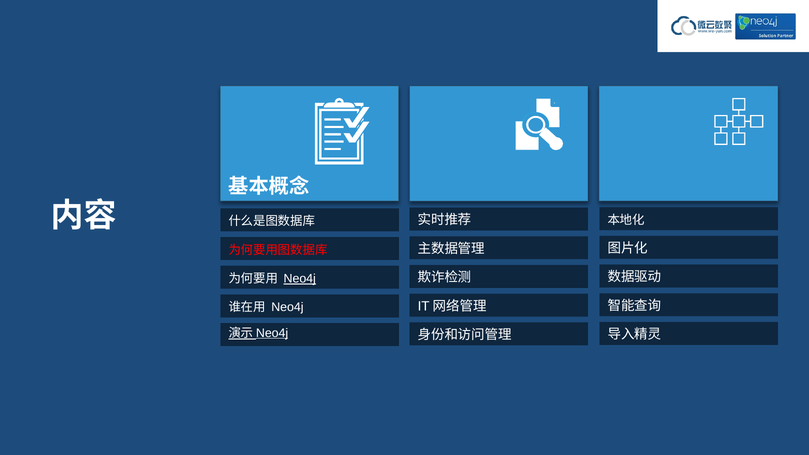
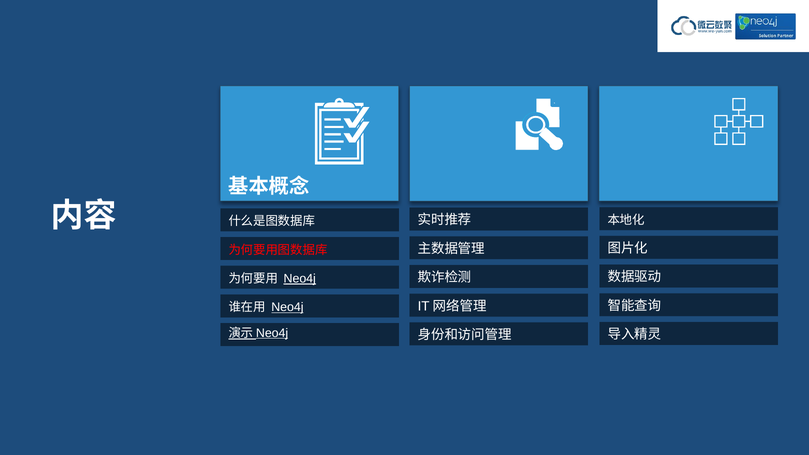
Neo4j at (287, 307) underline: none -> present
